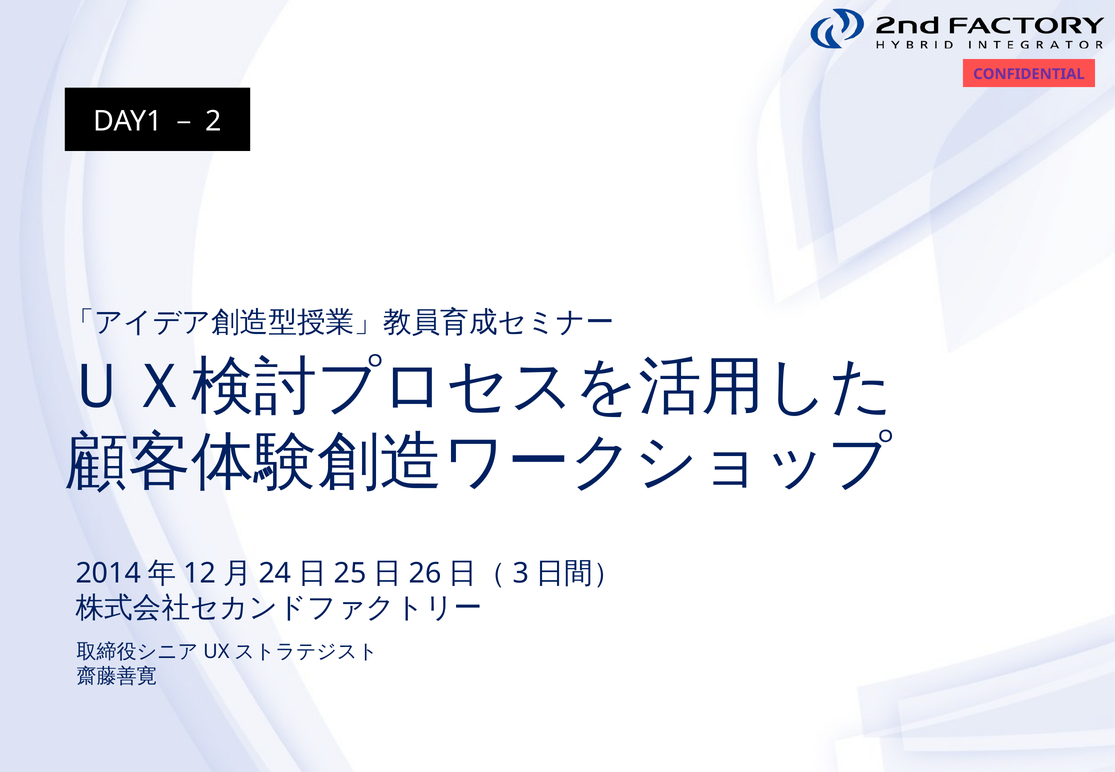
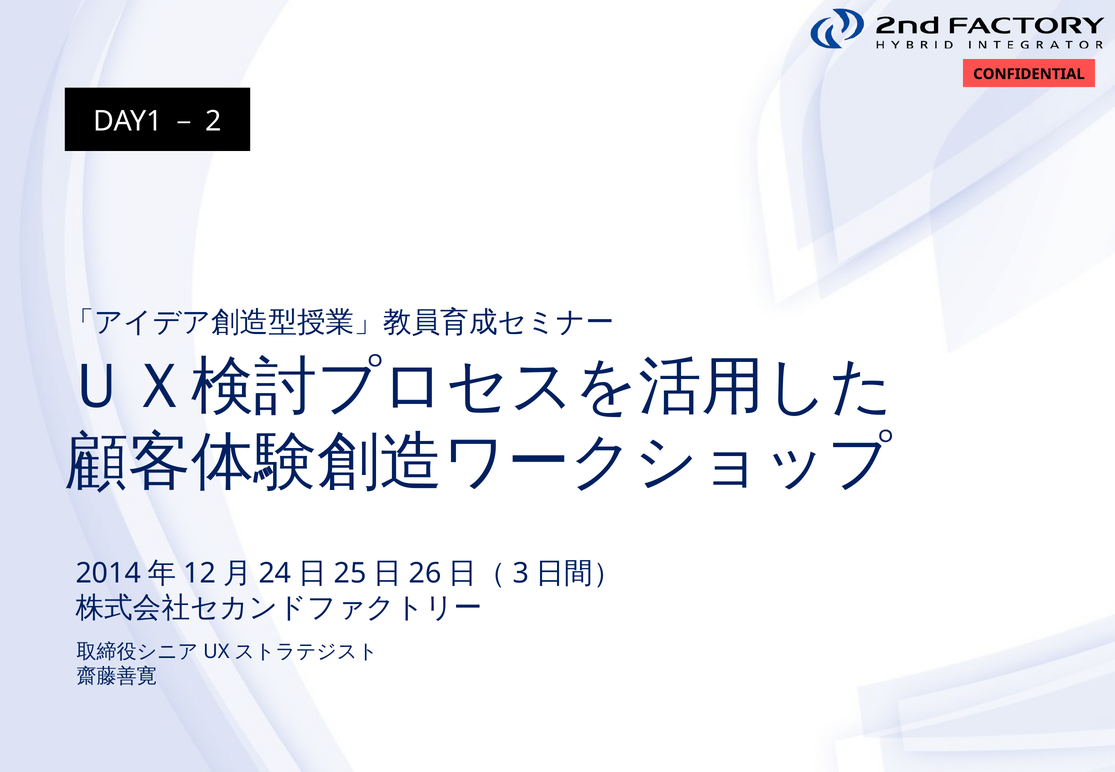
CONFIDENTIAL colour: purple -> black
